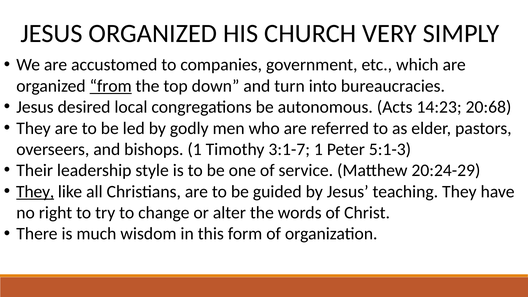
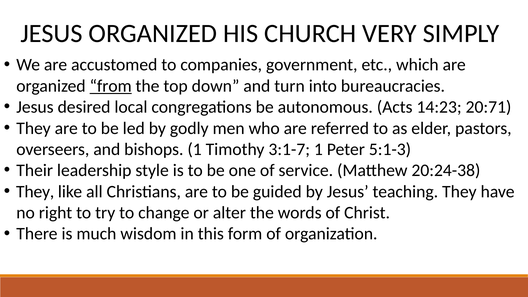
20:68: 20:68 -> 20:71
20:24-29: 20:24-29 -> 20:24-38
They at (35, 192) underline: present -> none
